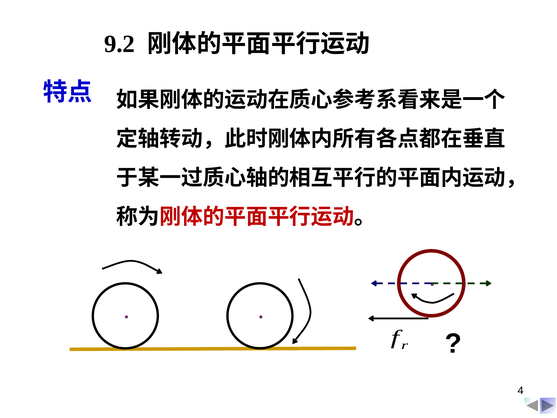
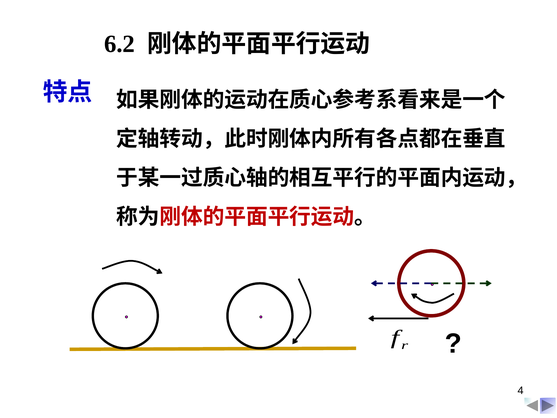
9.2: 9.2 -> 6.2
